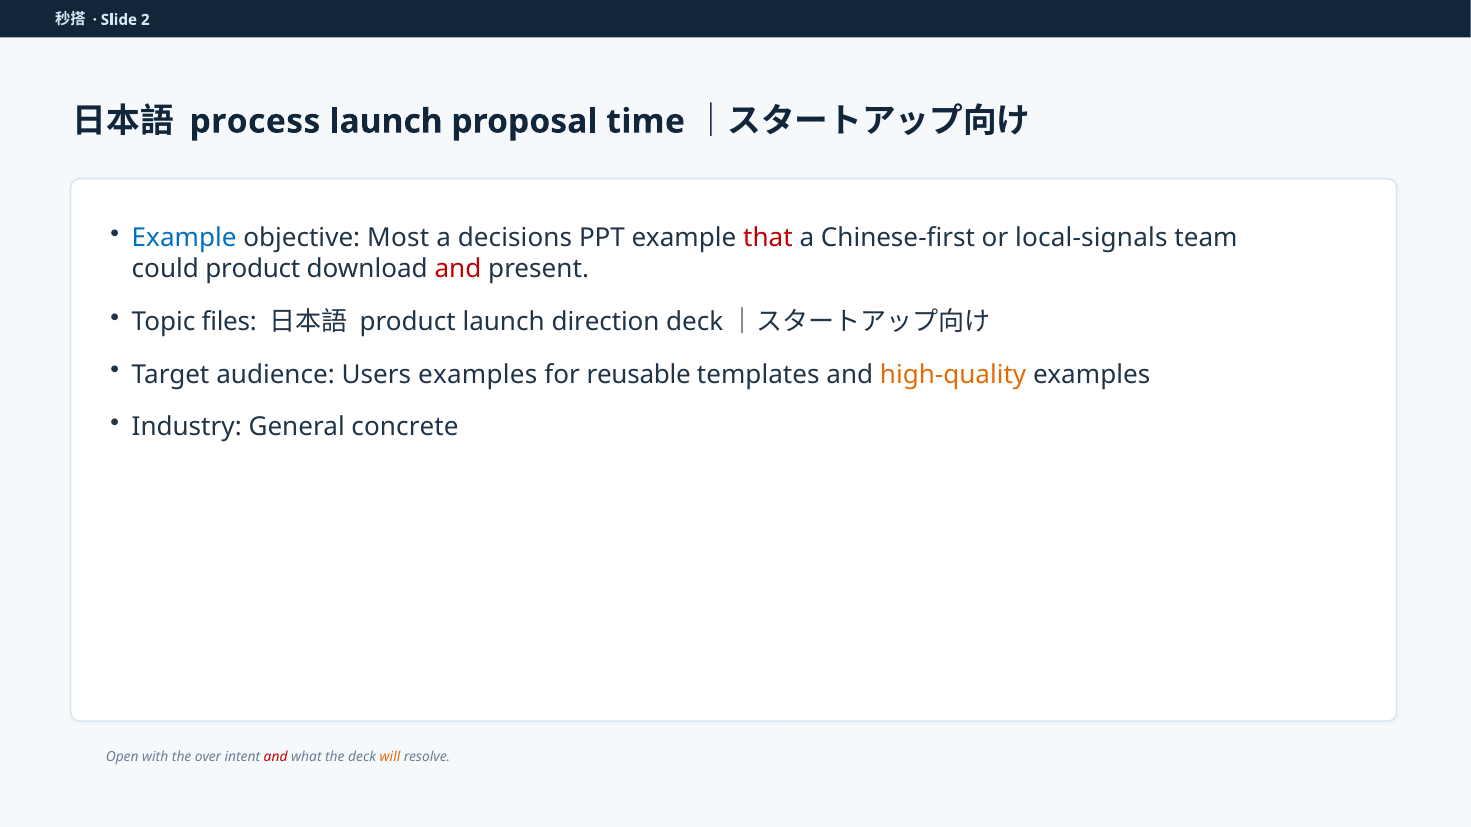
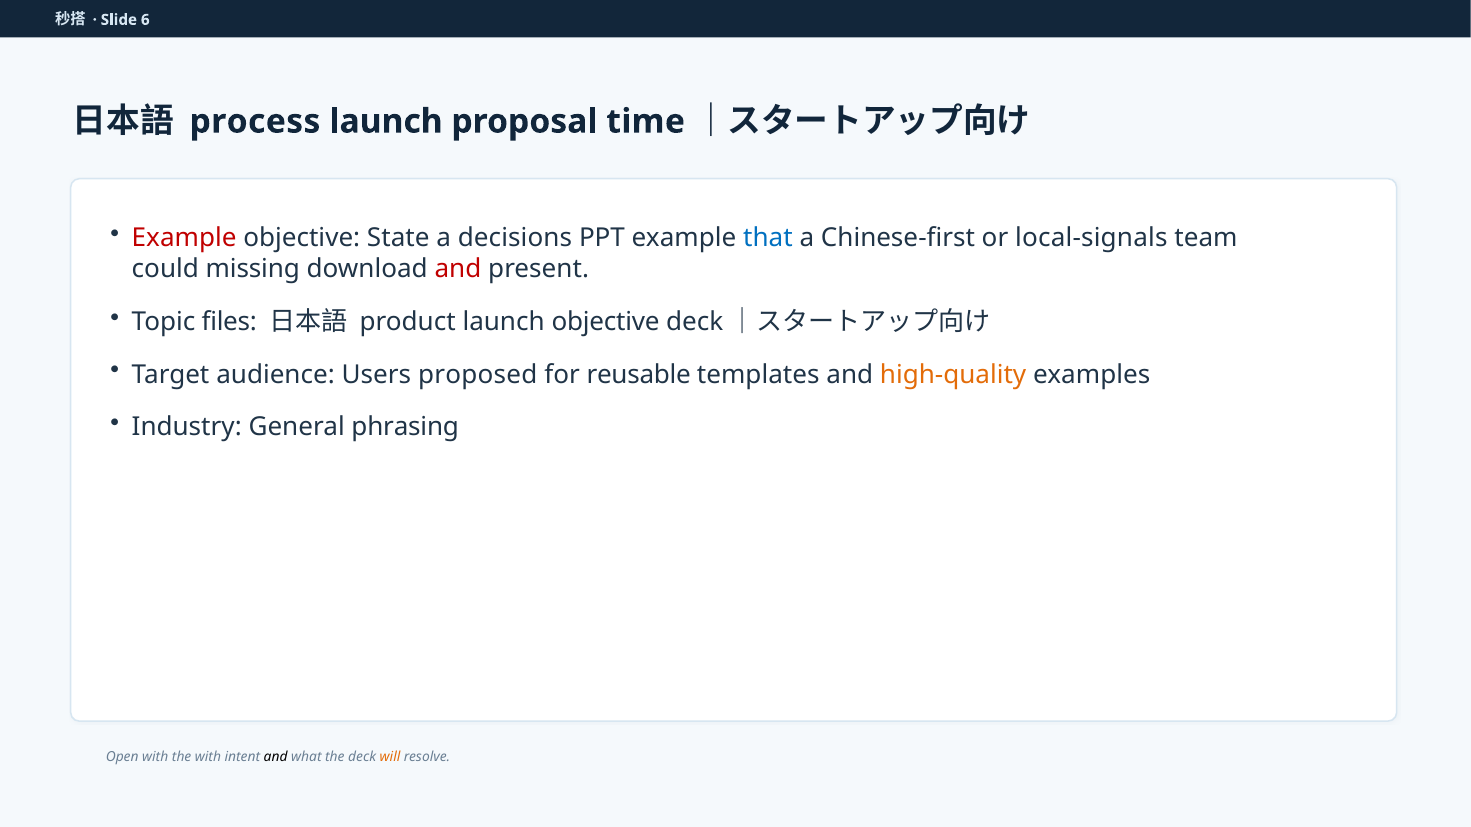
2: 2 -> 6
Example at (184, 238) colour: blue -> red
Most: Most -> State
that colour: red -> blue
could product: product -> missing
launch direction: direction -> objective
Users examples: examples -> proposed
concrete: concrete -> phrasing
the over: over -> with
and at (276, 758) colour: red -> black
